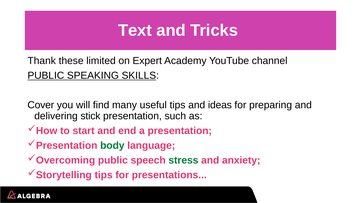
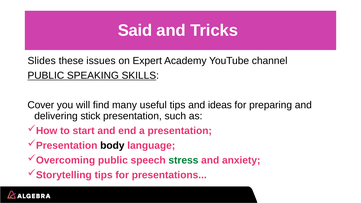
Text: Text -> Said
Thank: Thank -> Slides
limited: limited -> issues
body colour: green -> black
